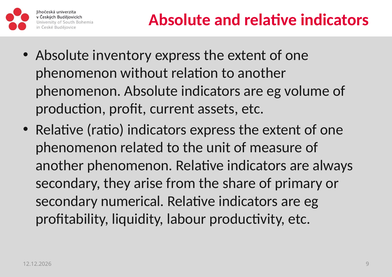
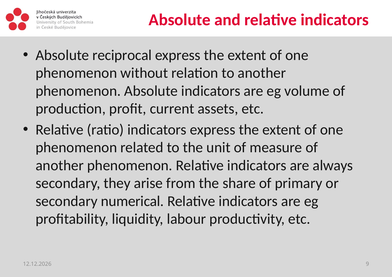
inventory: inventory -> reciprocal
